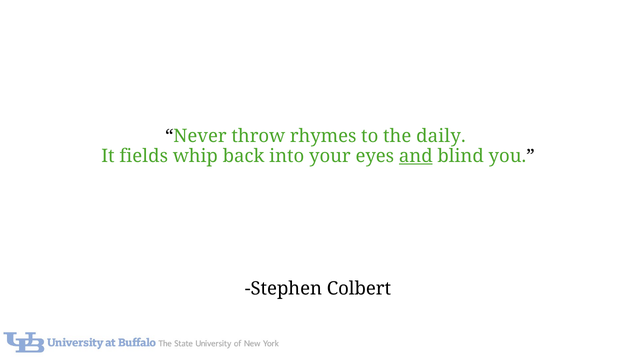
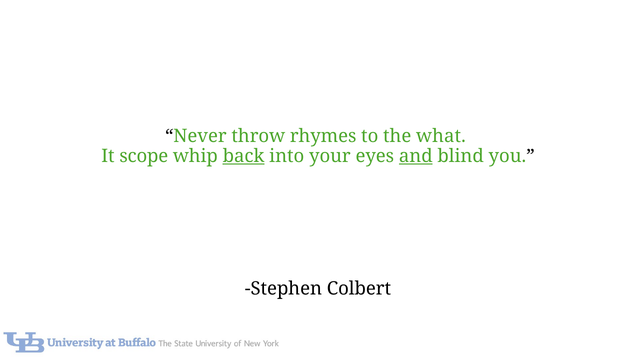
daily: daily -> what
fields: fields -> scope
back underline: none -> present
